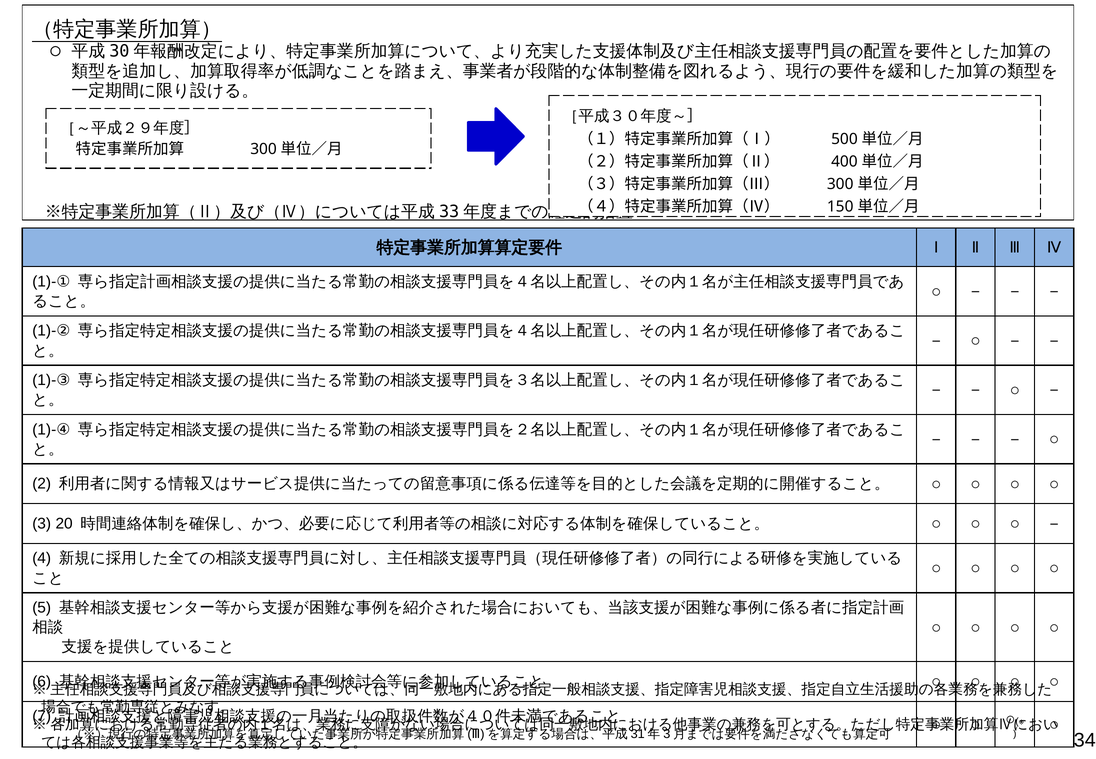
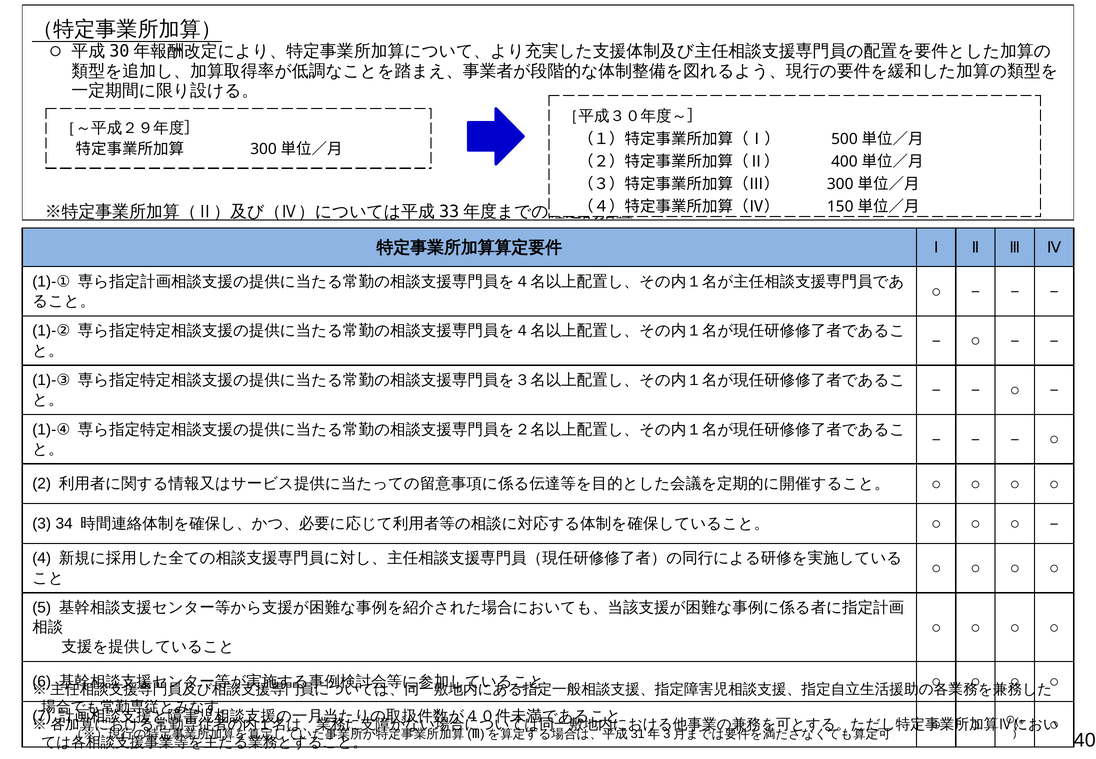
20: 20 -> 34
34: 34 -> 40
